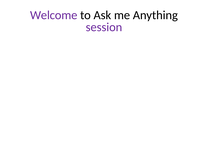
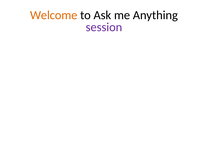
Welcome colour: purple -> orange
